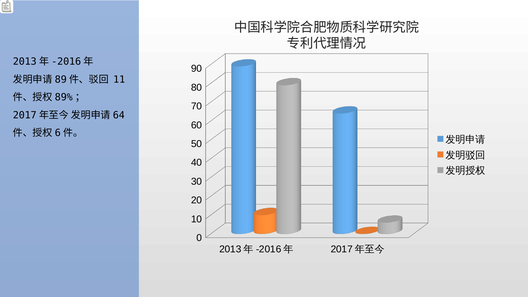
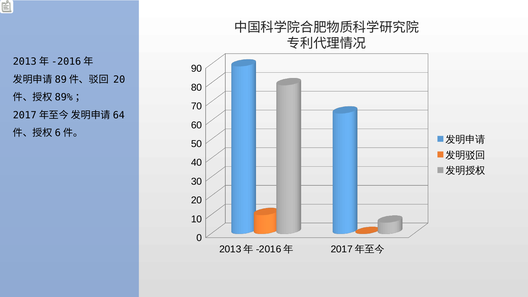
11 at (119, 80): 11 -> 20
